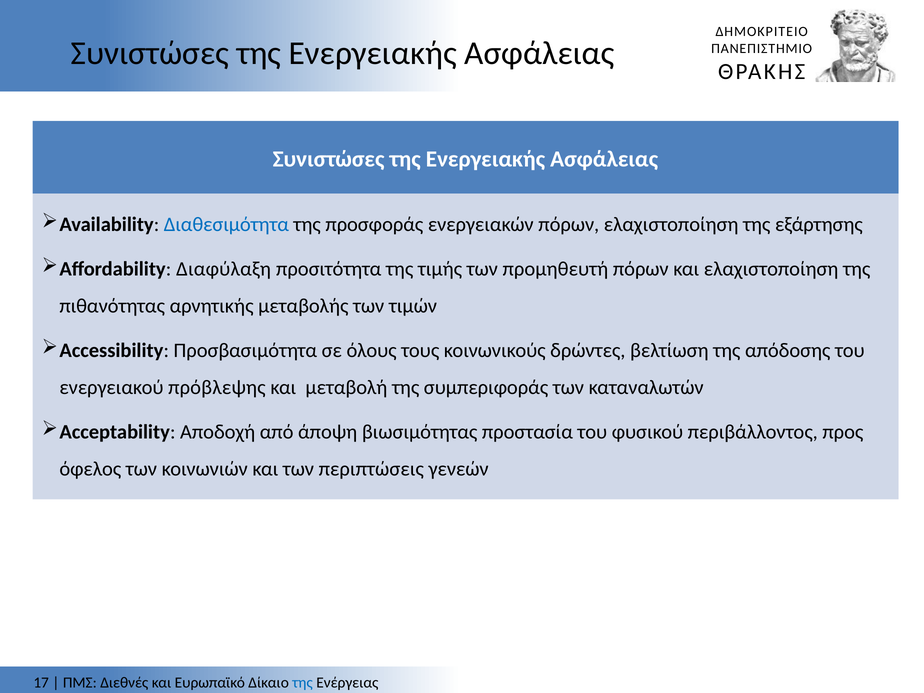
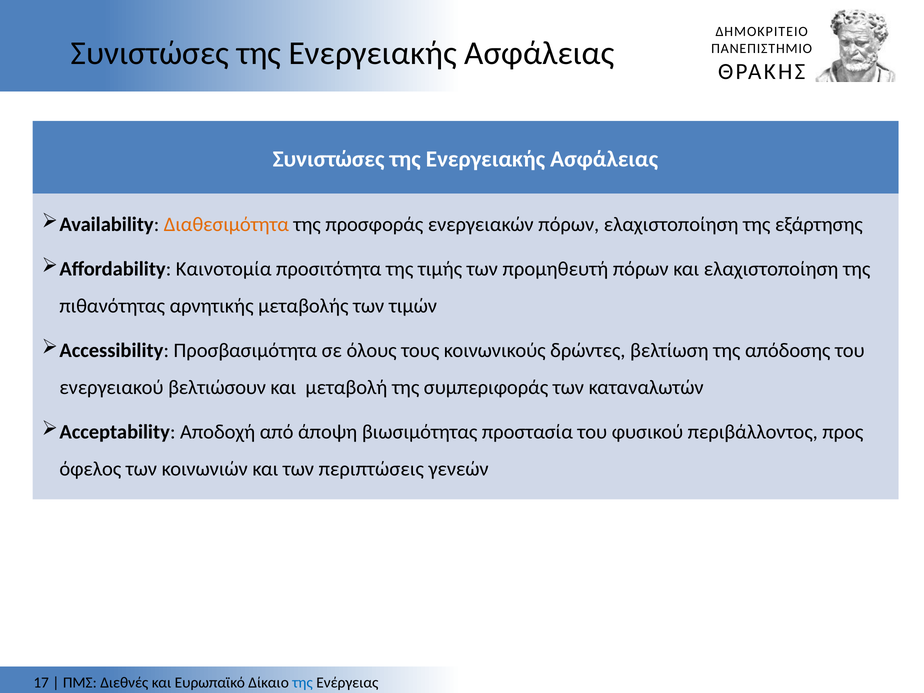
Διαθεσιμότητα colour: blue -> orange
Διαφύλαξη: Διαφύλαξη -> Καινοτομία
πρόβλεψης: πρόβλεψης -> βελτιώσουν
